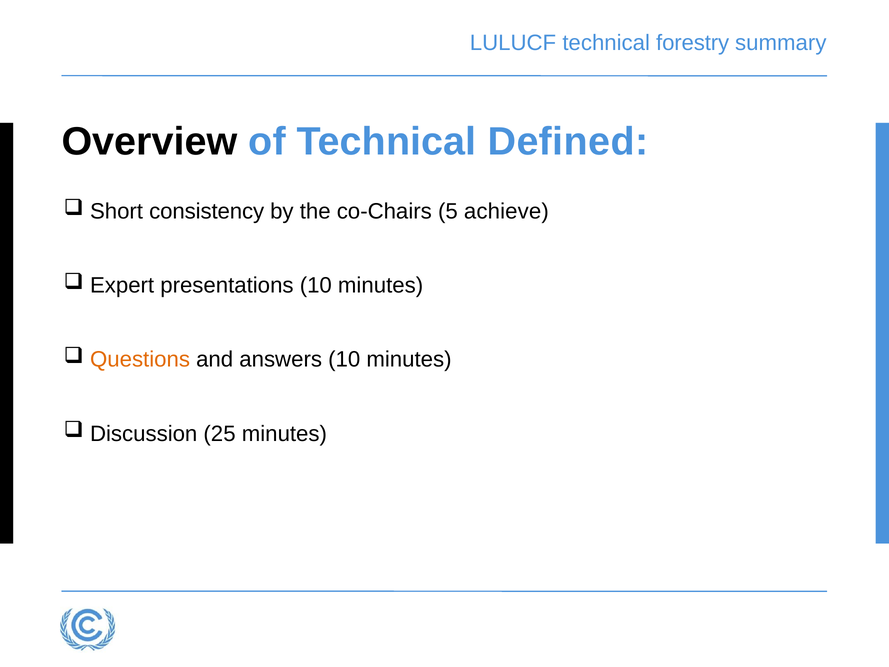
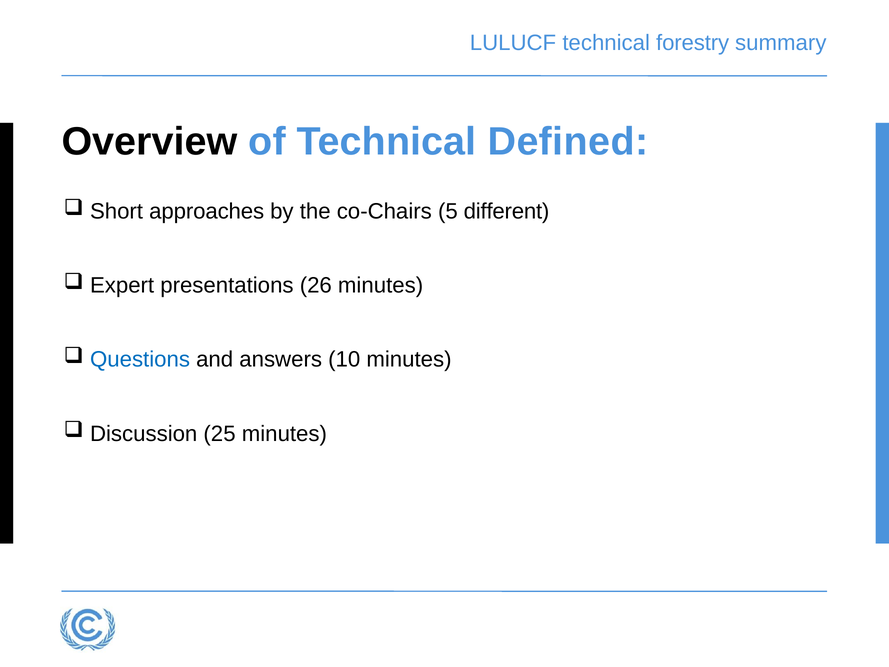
consistency: consistency -> approaches
achieve: achieve -> different
presentations 10: 10 -> 26
Questions colour: orange -> blue
